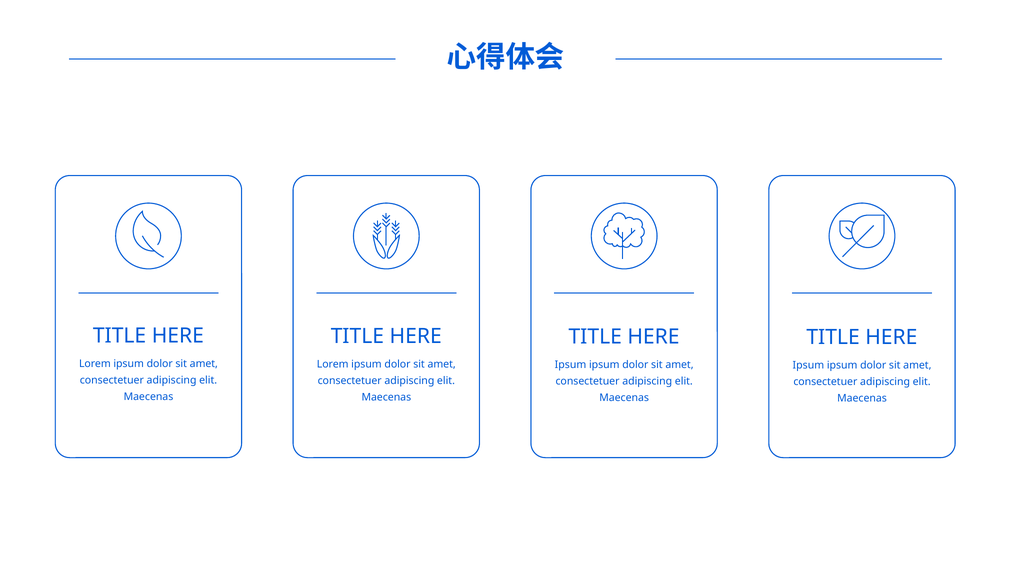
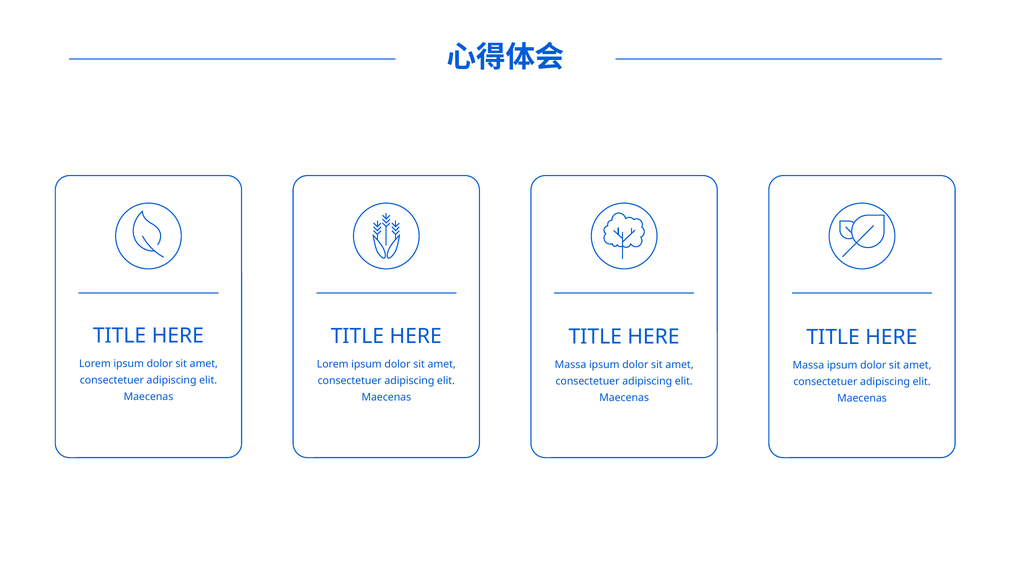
Ipsum at (571, 365): Ipsum -> Massa
Ipsum at (808, 365): Ipsum -> Massa
